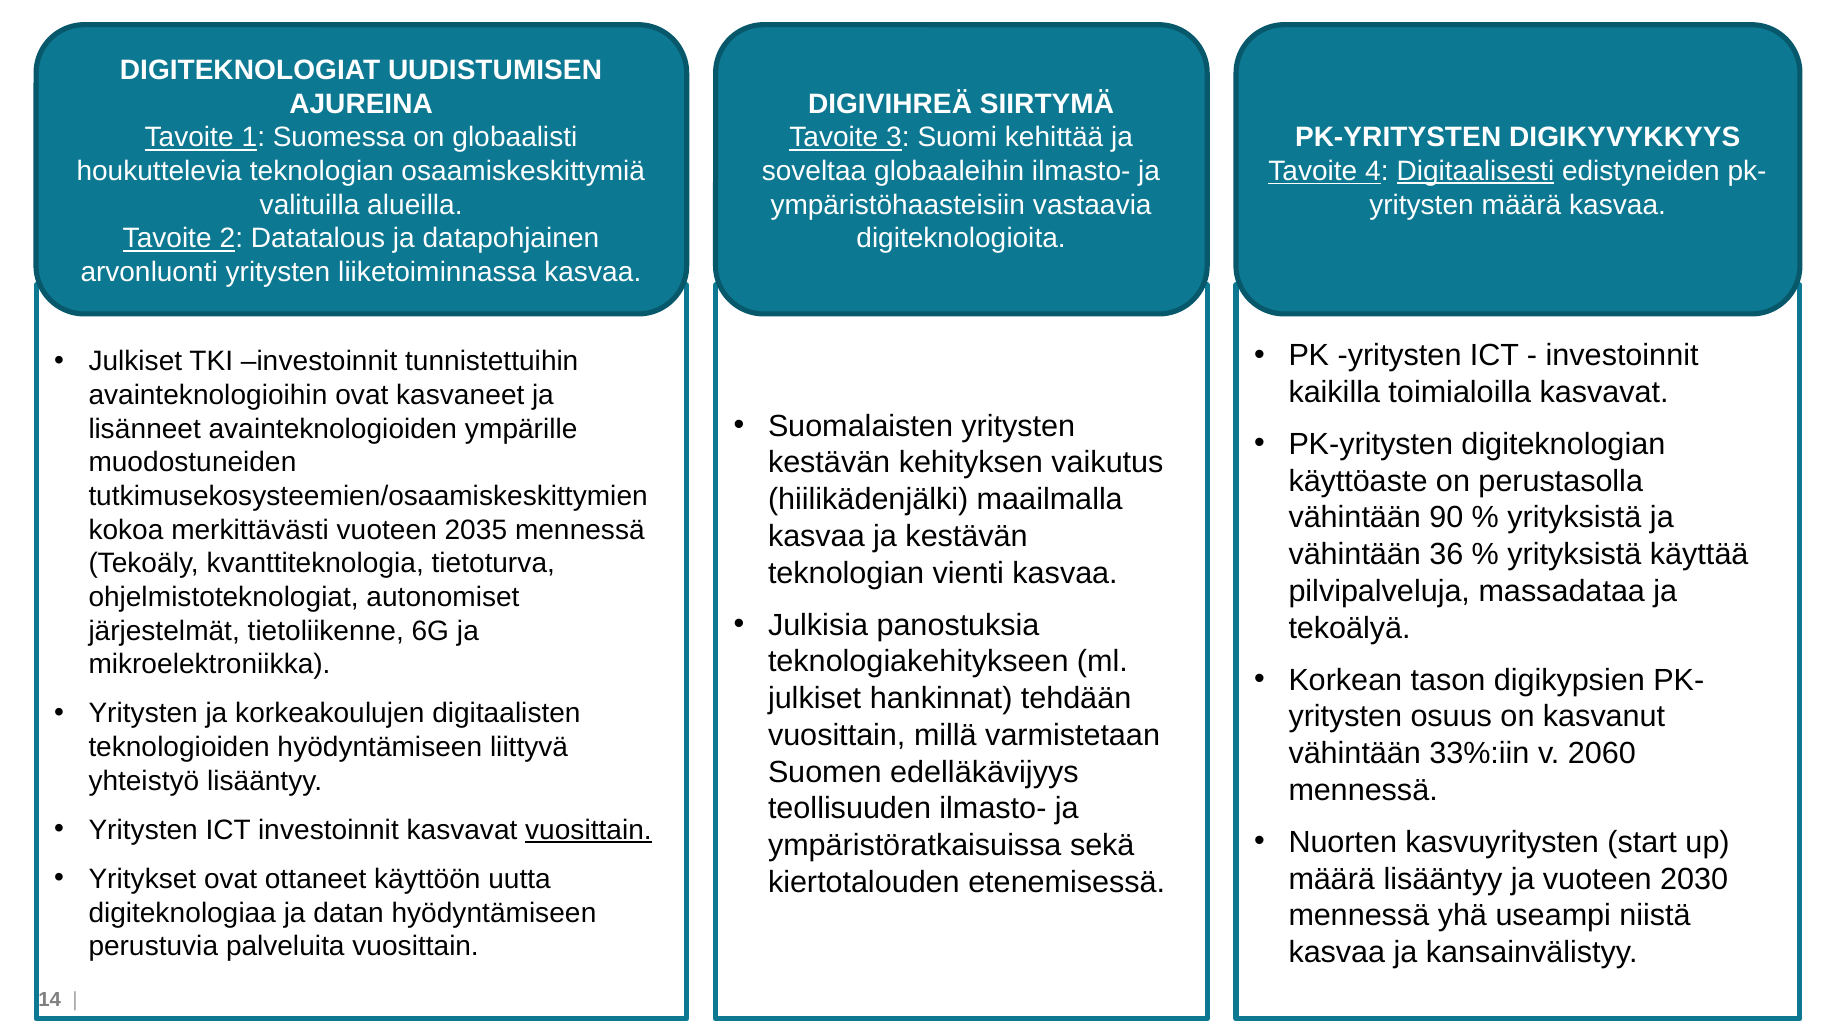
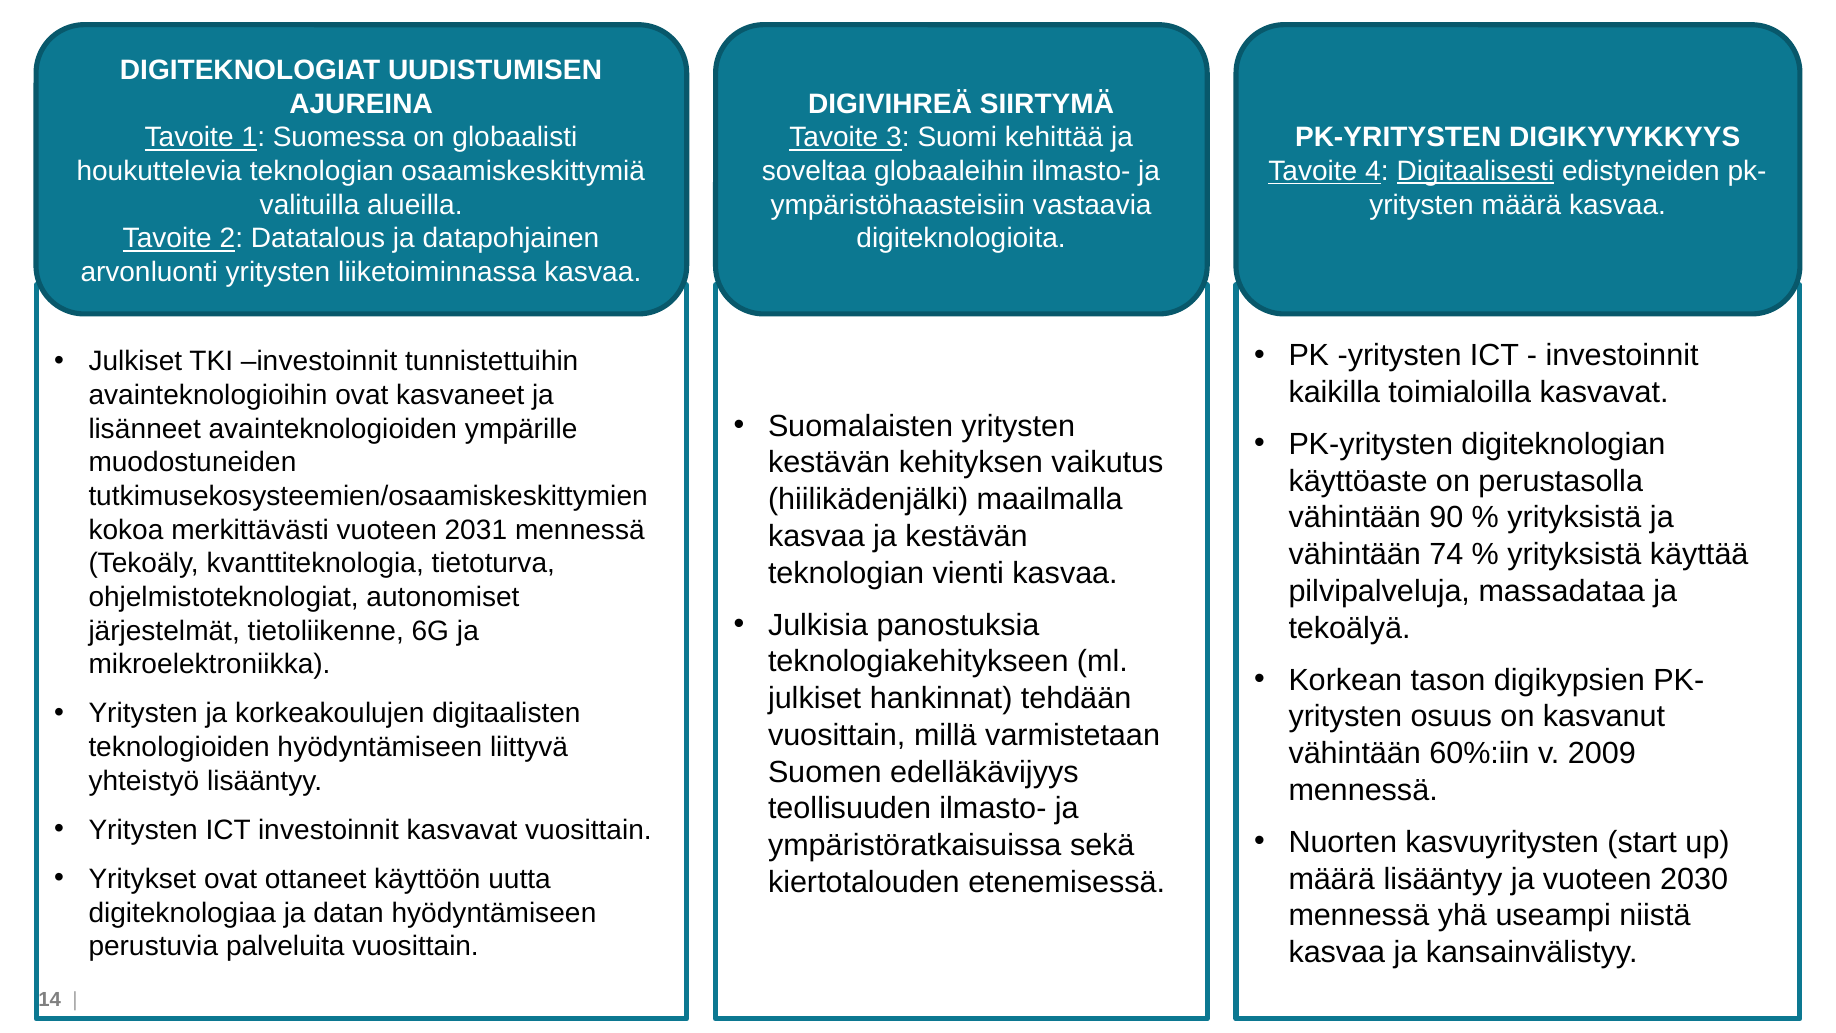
2035: 2035 -> 2031
36: 36 -> 74
33%:iin: 33%:iin -> 60%:iin
2060: 2060 -> 2009
vuosittain at (588, 830) underline: present -> none
